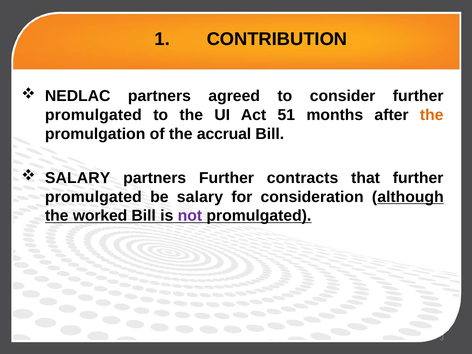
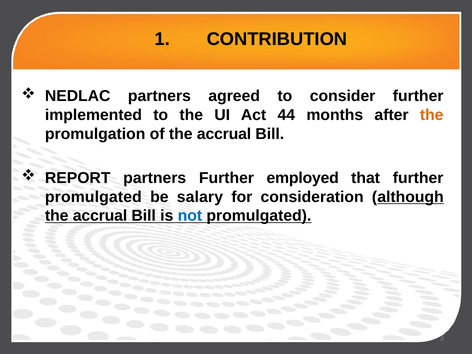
promulgated at (93, 115): promulgated -> implemented
51: 51 -> 44
SALARY at (78, 178): SALARY -> REPORT
contracts: contracts -> employed
worked at (100, 216): worked -> accrual
not colour: purple -> blue
